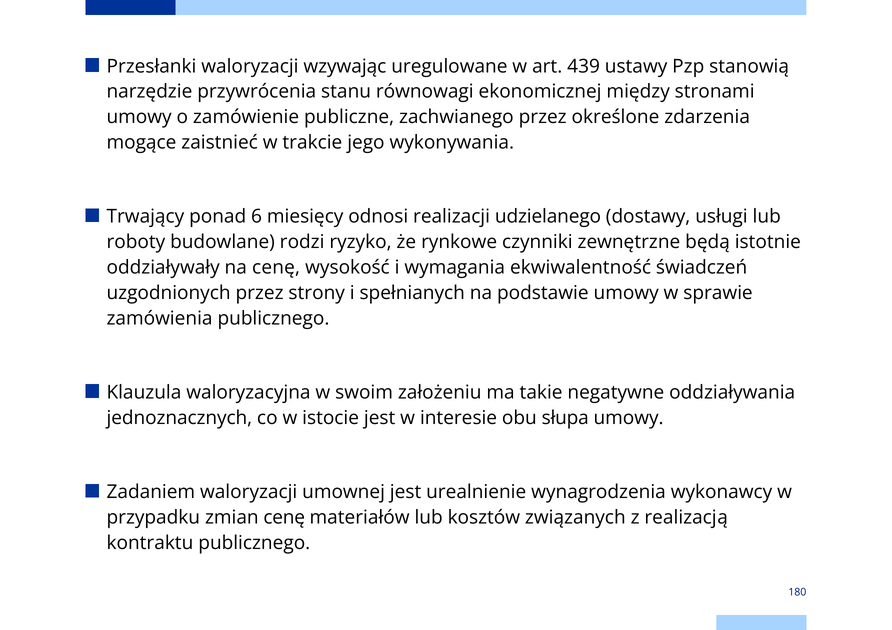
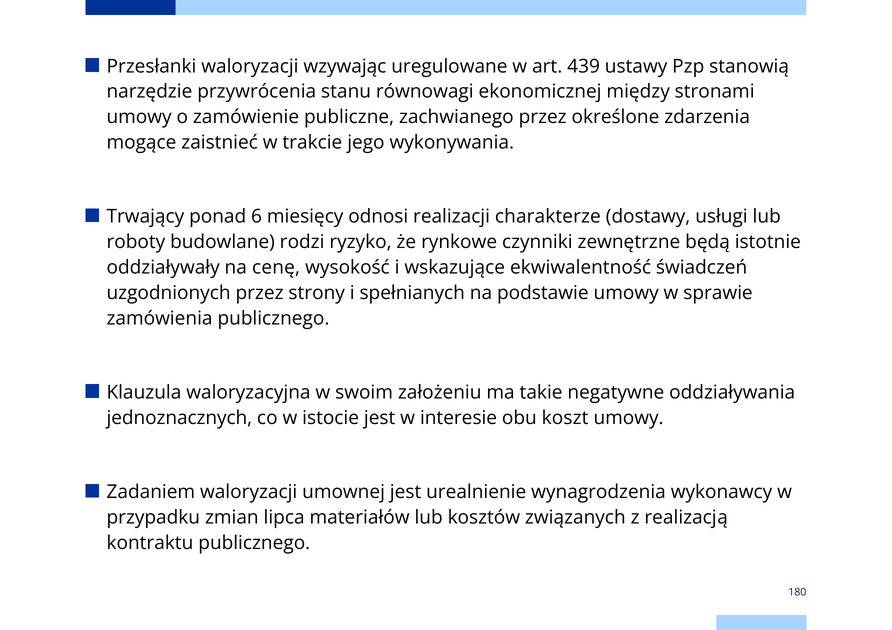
udzielanego: udzielanego -> charakterze
wymagania: wymagania -> wskazujące
słupa: słupa -> koszt
zmian cenę: cenę -> lipca
